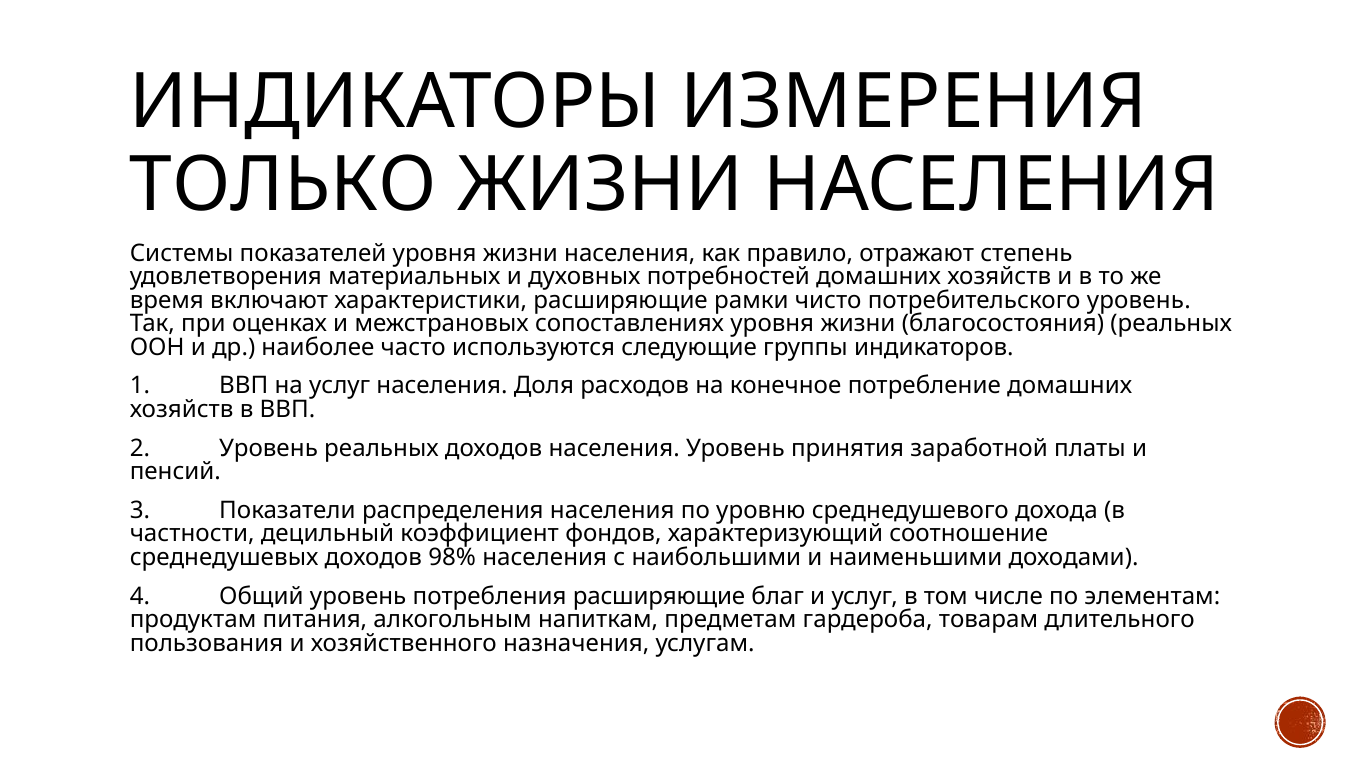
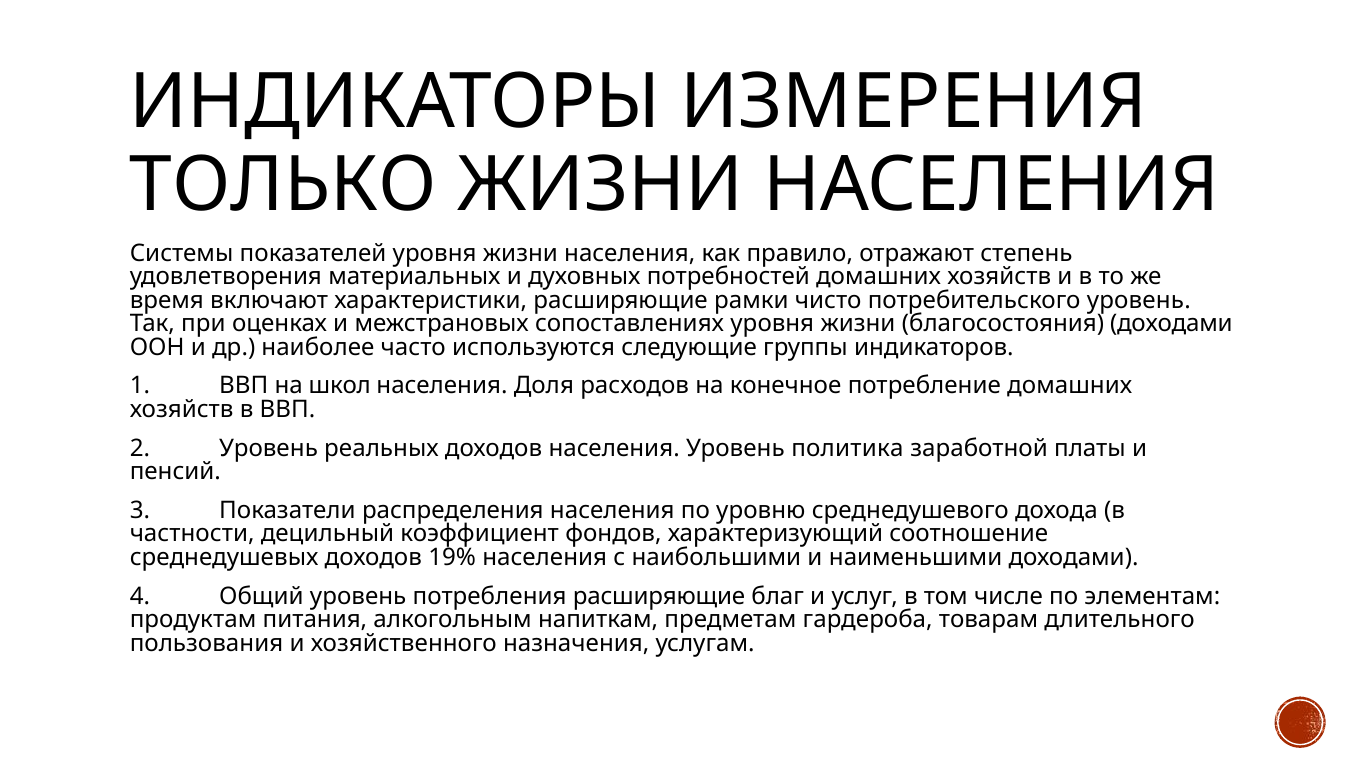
благосостояния реальных: реальных -> доходами
на услуг: услуг -> школ
принятия: принятия -> политика
98%: 98% -> 19%
